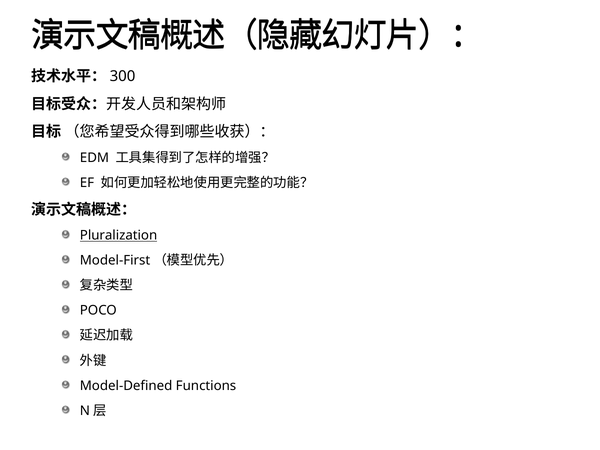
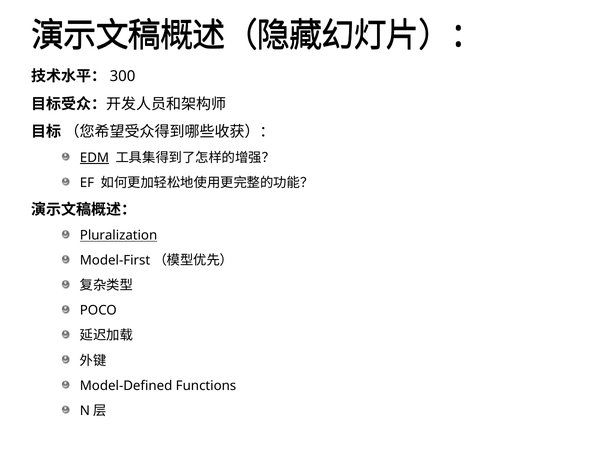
EDM underline: none -> present
